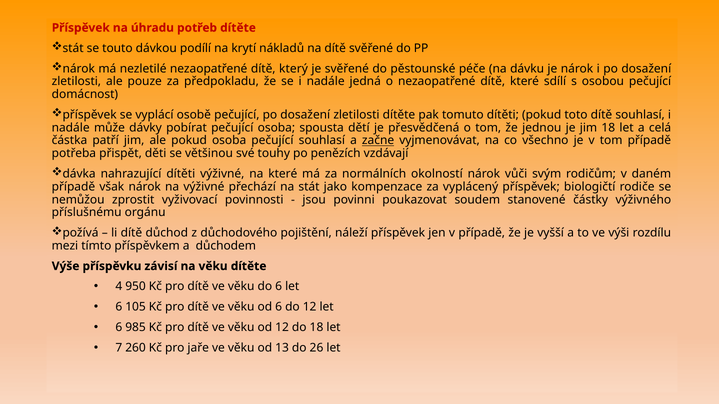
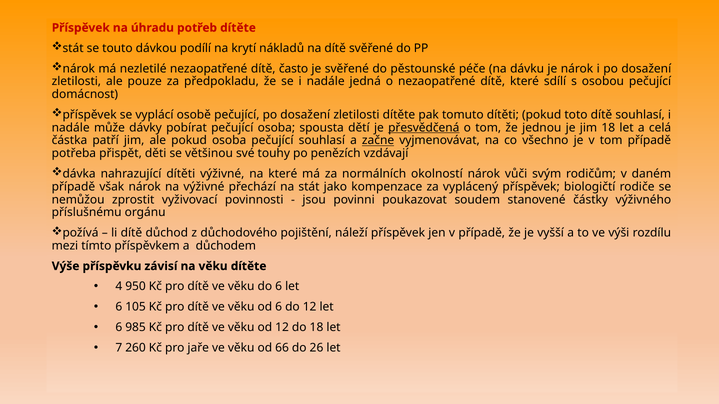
který: který -> často
přesvědčená underline: none -> present
13: 13 -> 66
